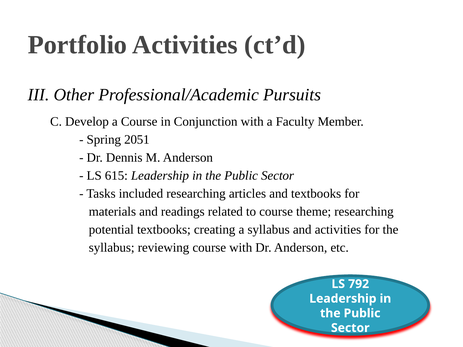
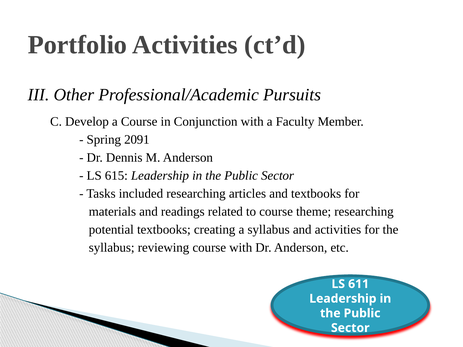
2051: 2051 -> 2091
792: 792 -> 611
